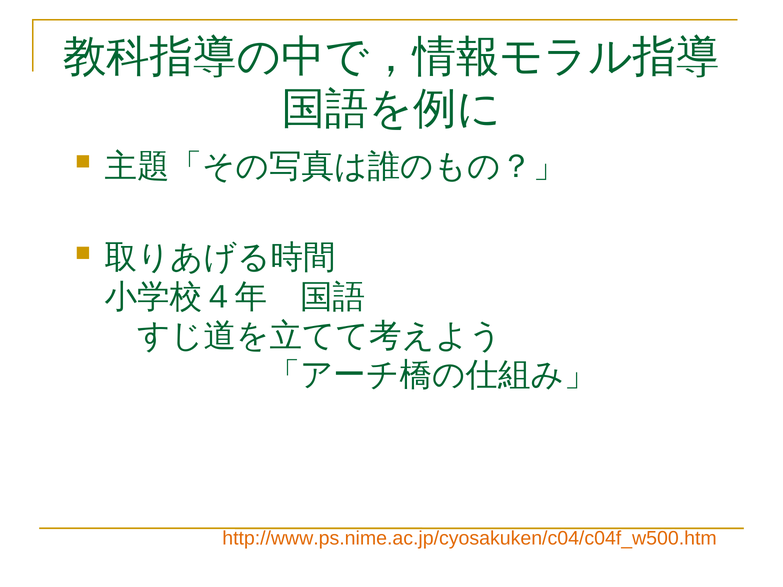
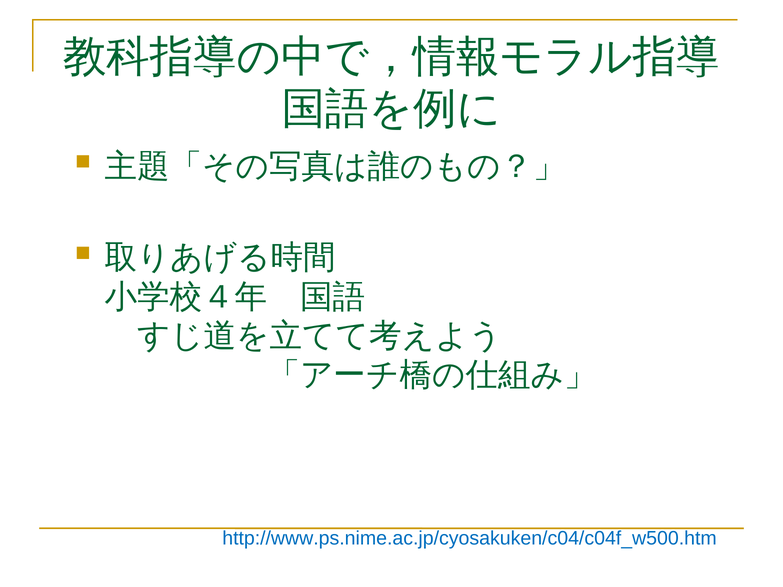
http://www.ps.nime.ac.jp/cyosakuken/c04/c04f_w500.htm colour: orange -> blue
